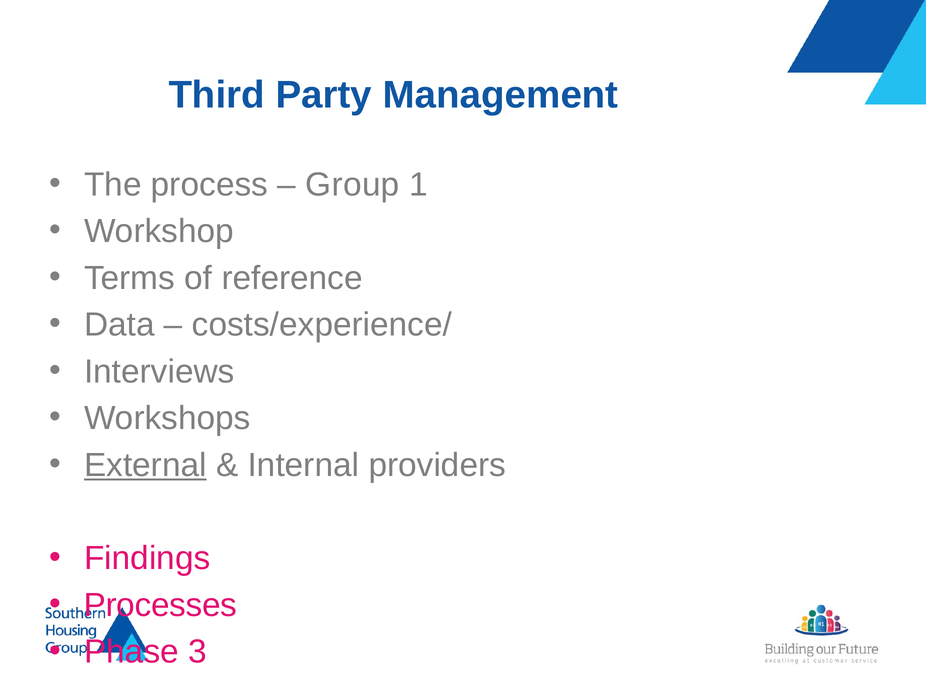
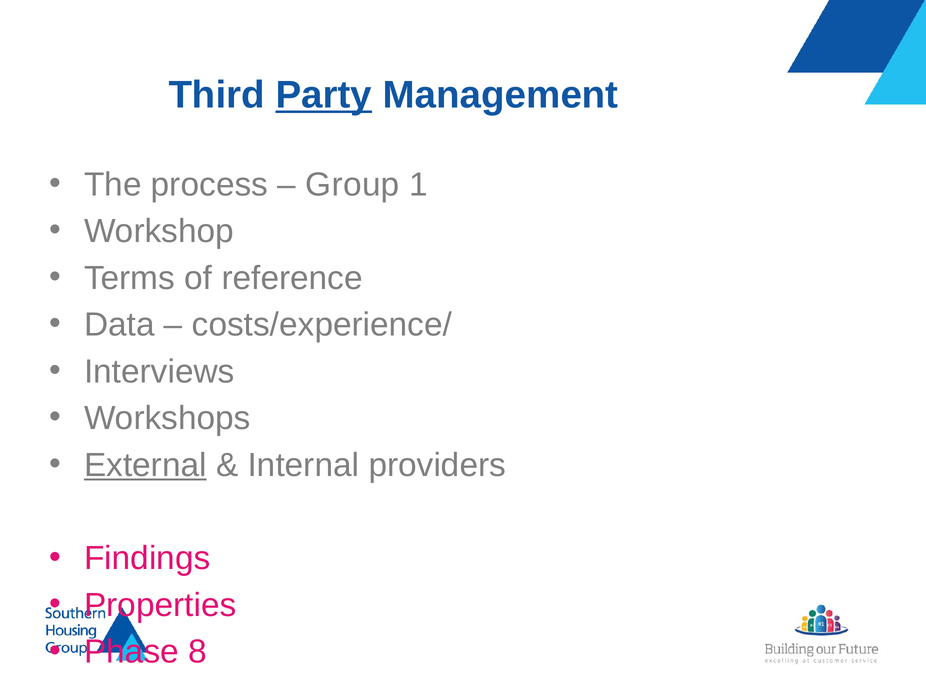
Party underline: none -> present
Processes: Processes -> Properties
3: 3 -> 8
